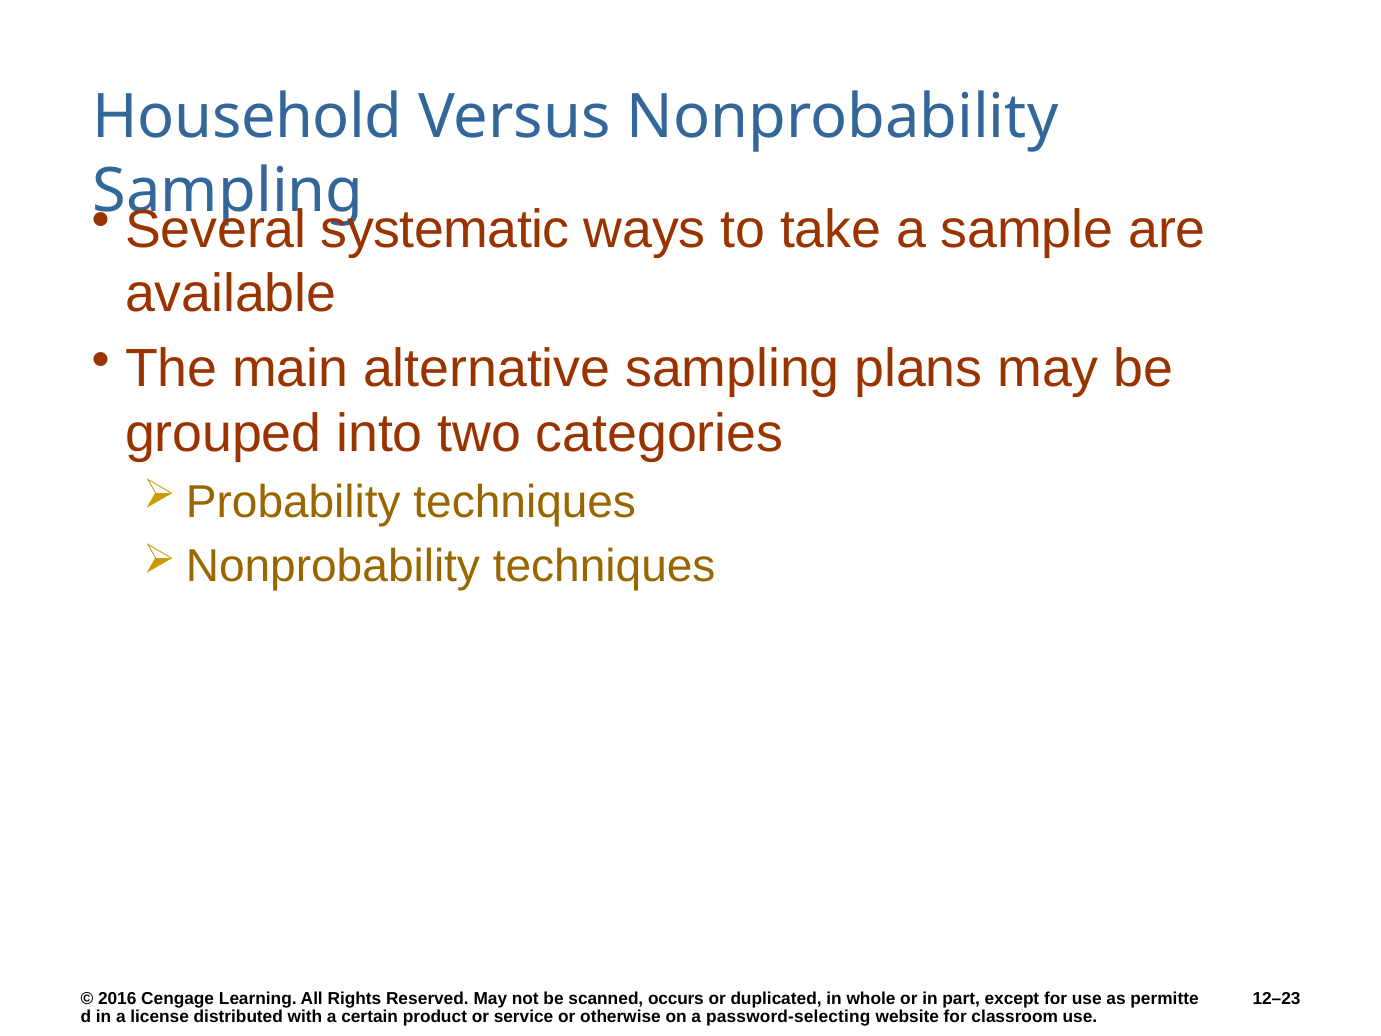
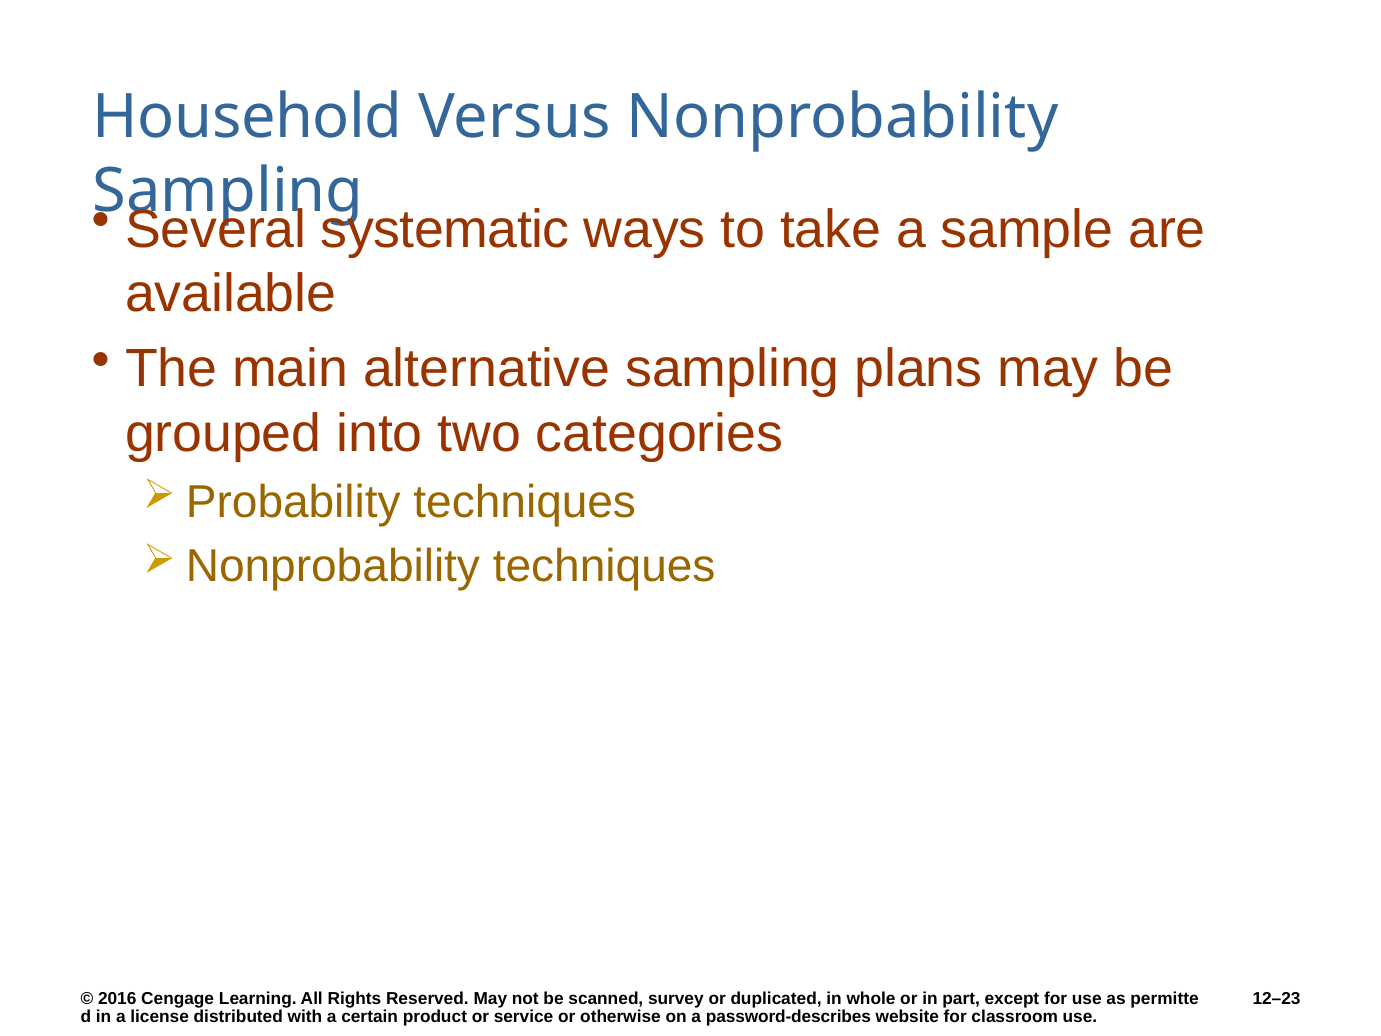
occurs: occurs -> survey
password-selecting: password-selecting -> password-describes
